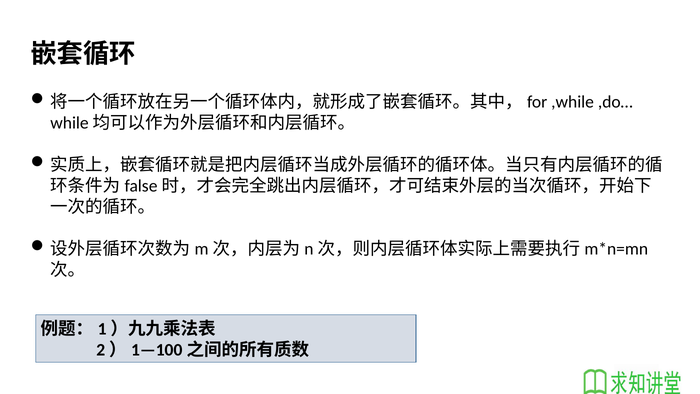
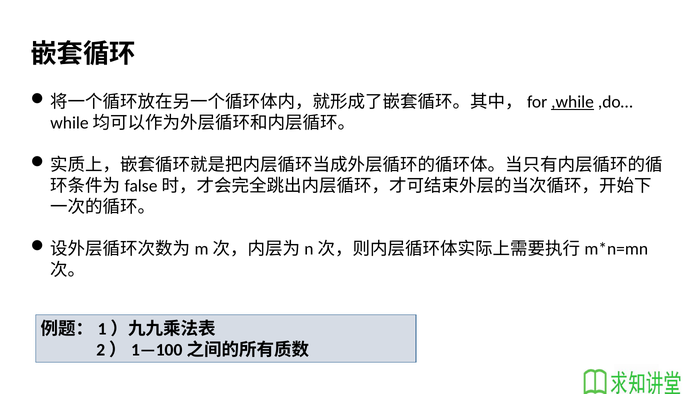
,while underline: none -> present
